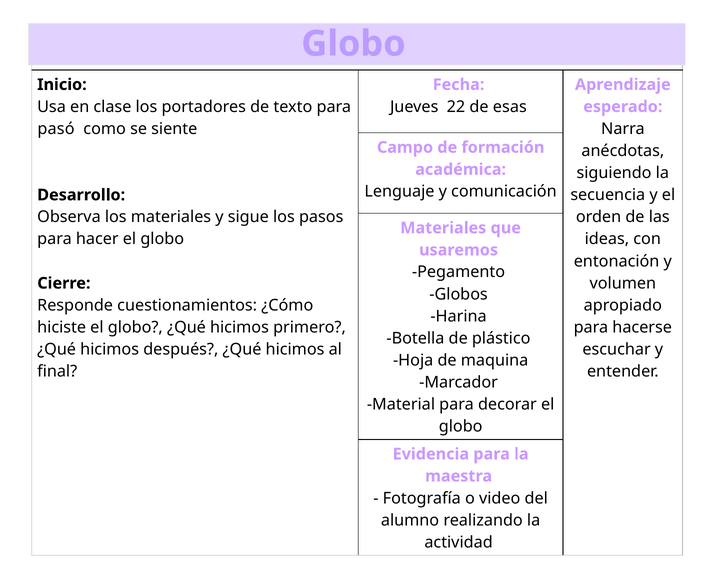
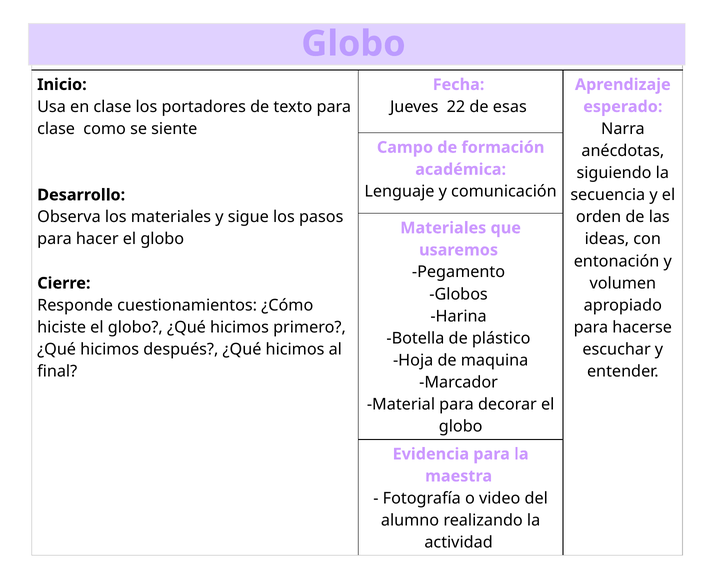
pasó at (56, 129): pasó -> clase
